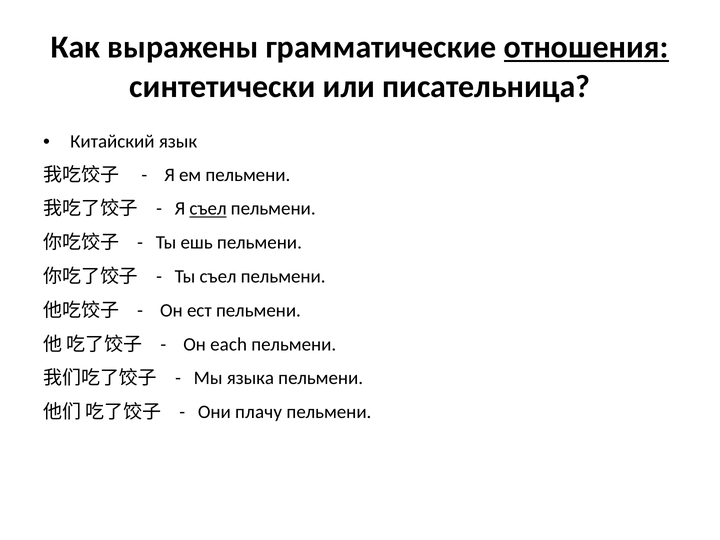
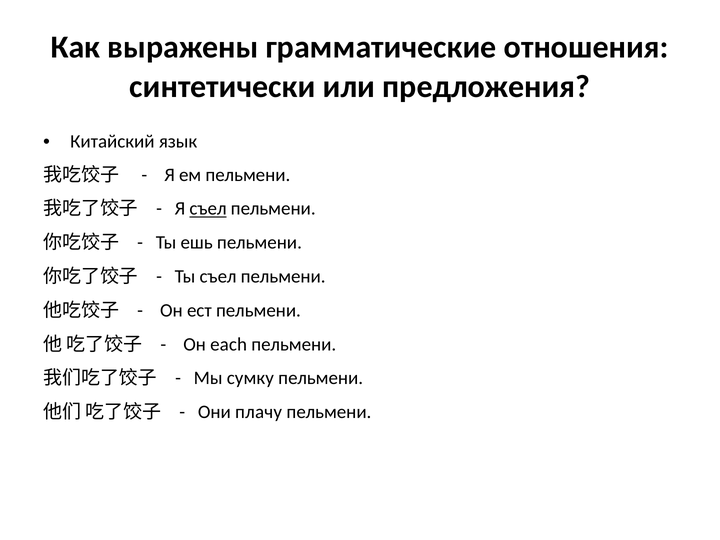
отношения underline: present -> none
писательница: писательница -> предложения
языка: языка -> сумку
